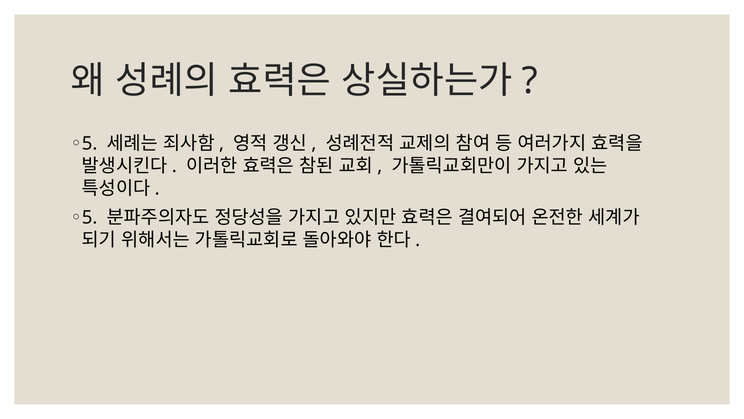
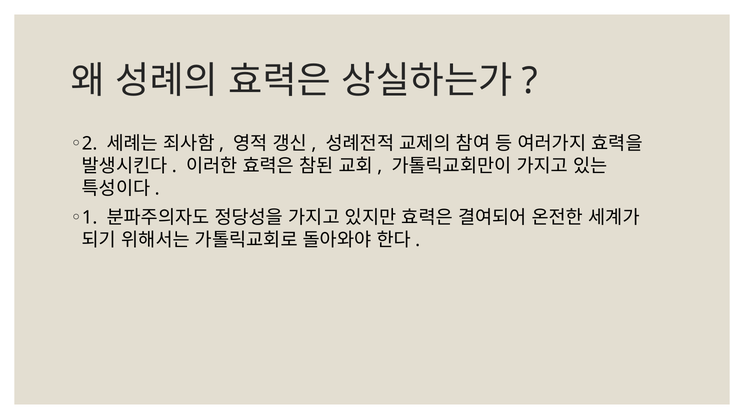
5 at (90, 144): 5 -> 2
5 at (90, 218): 5 -> 1
